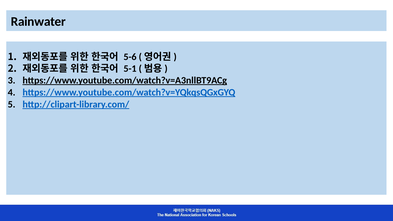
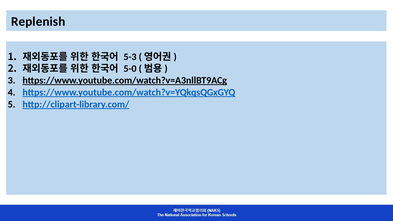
Rainwater: Rainwater -> Replenish
5-6: 5-6 -> 5-3
5-1: 5-1 -> 5-0
